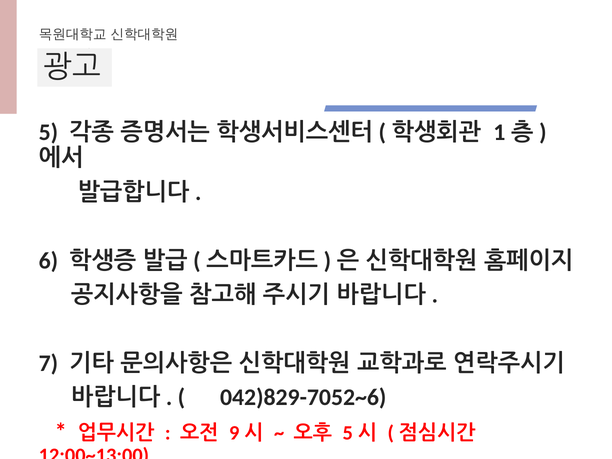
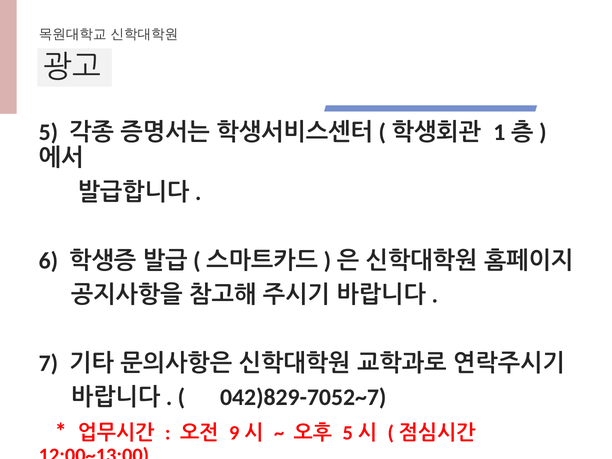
042)829-7052~6: 042)829-7052~6 -> 042)829-7052~7
